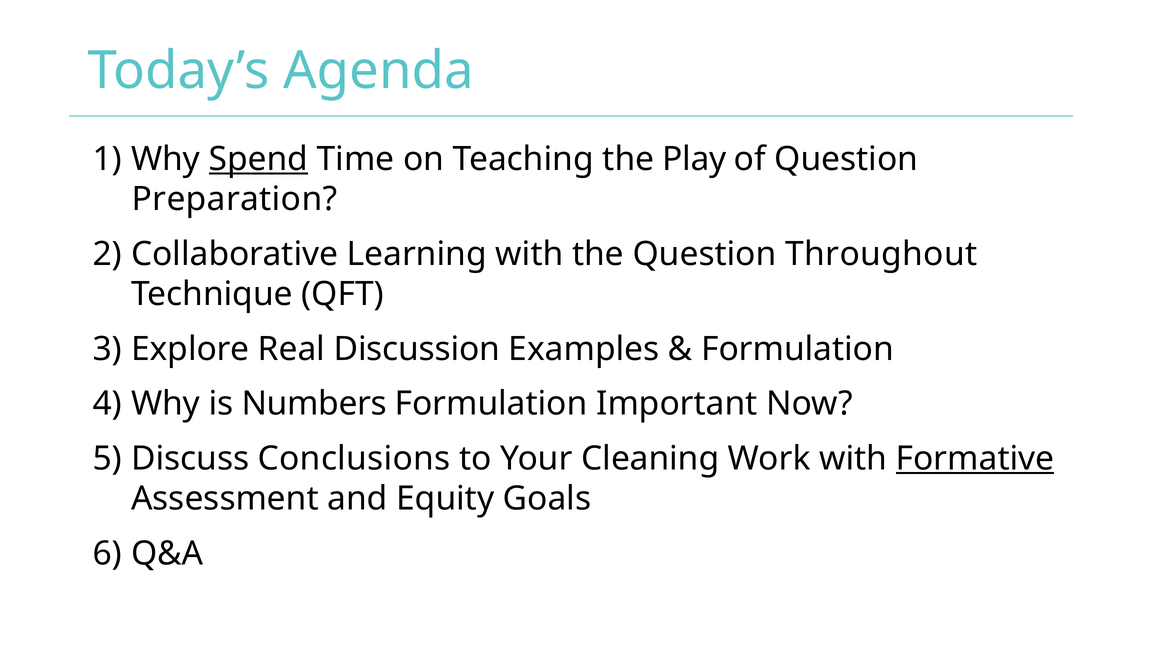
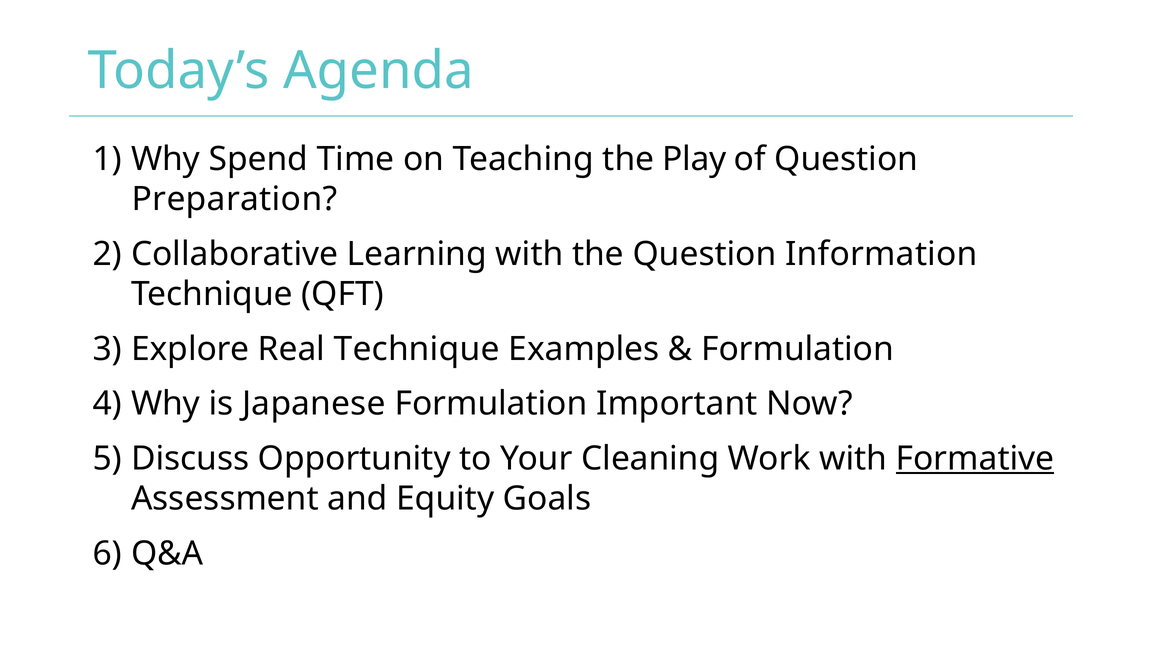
Spend underline: present -> none
Throughout: Throughout -> Information
Real Discussion: Discussion -> Technique
Numbers: Numbers -> Japanese
Conclusions: Conclusions -> Opportunity
